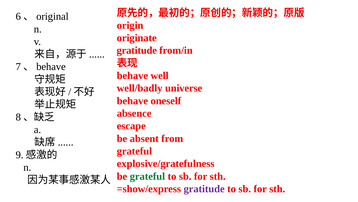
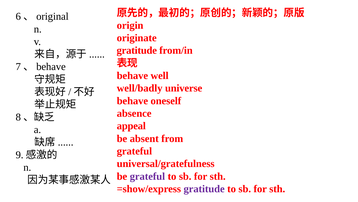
escape: escape -> appeal
explosive/gratefulness: explosive/gratefulness -> universal/gratefulness
grateful at (147, 176) colour: green -> purple
